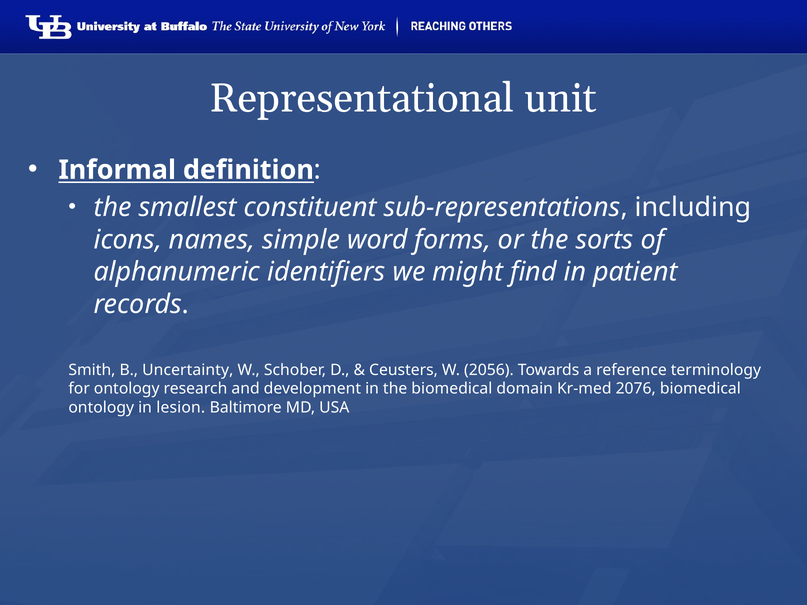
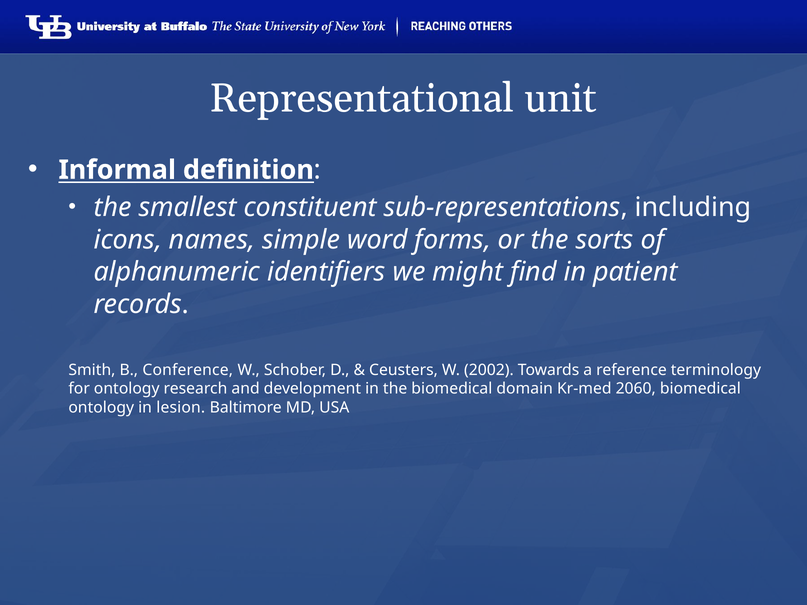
Uncertainty: Uncertainty -> Conference
2056: 2056 -> 2002
2076: 2076 -> 2060
